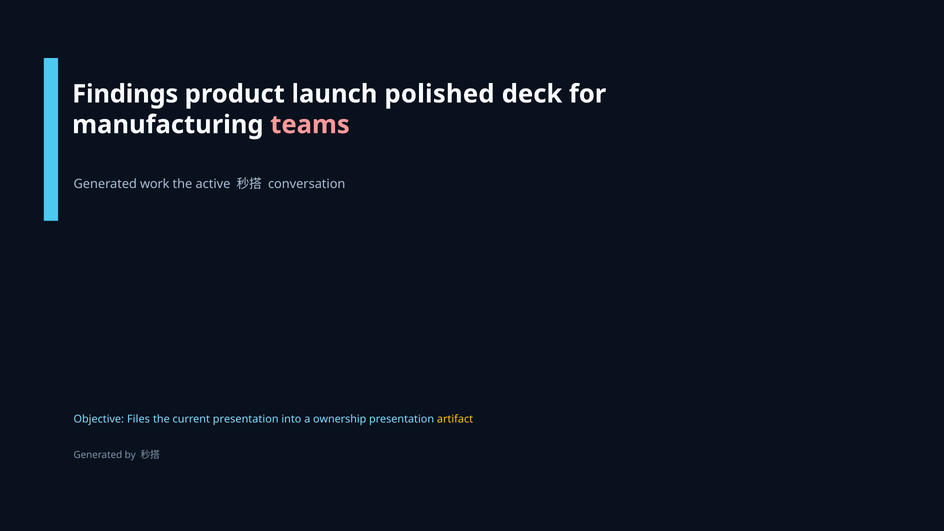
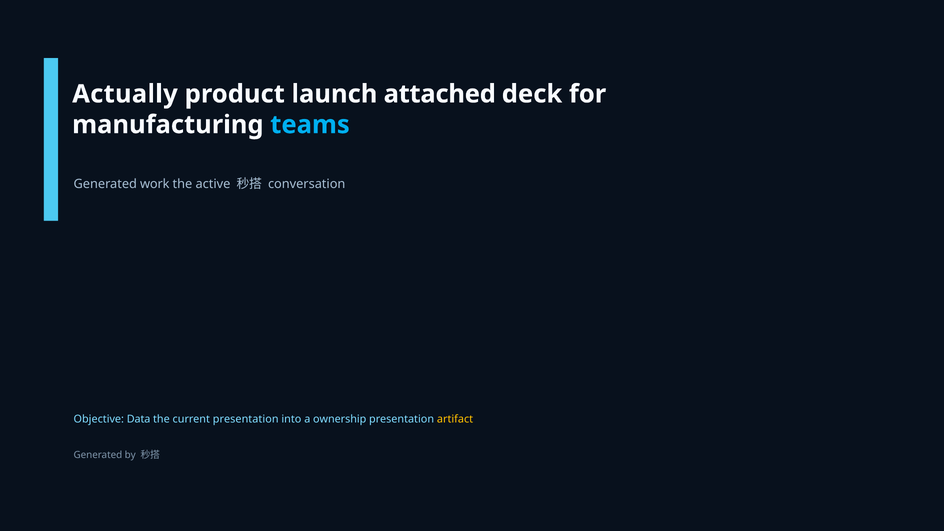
Findings: Findings -> Actually
polished: polished -> attached
teams colour: pink -> light blue
Files: Files -> Data
